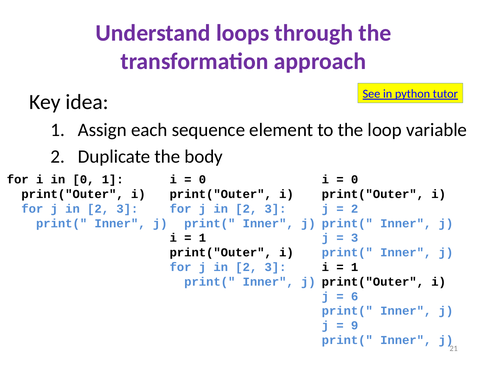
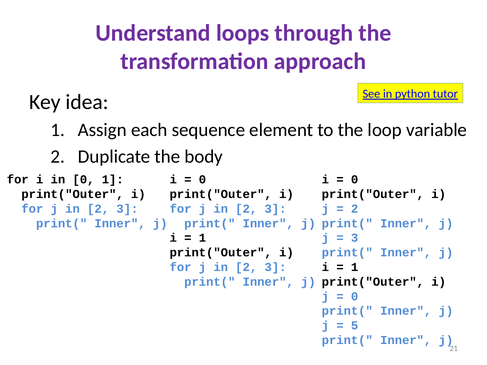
6 at (355, 297): 6 -> 0
9: 9 -> 5
